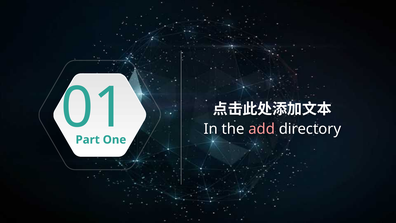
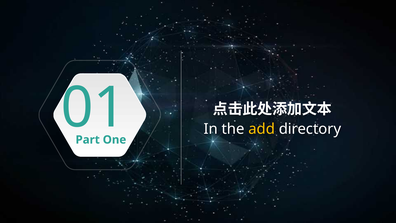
add colour: pink -> yellow
